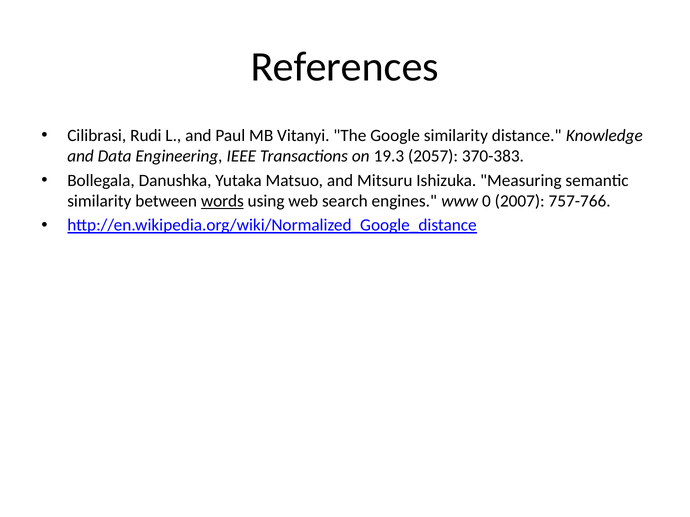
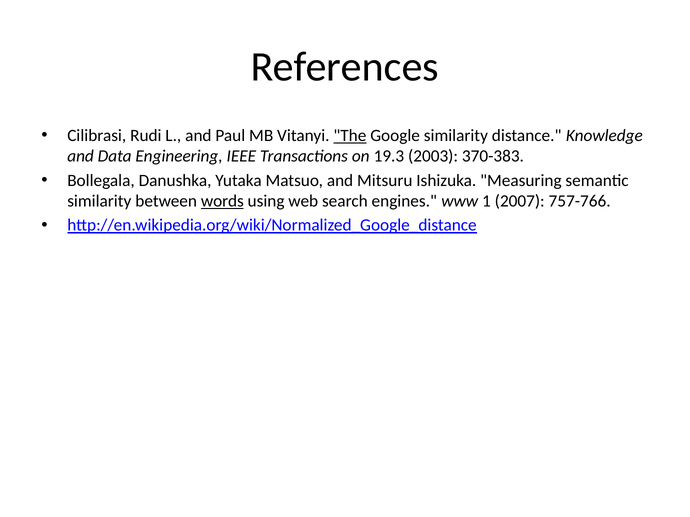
The underline: none -> present
2057: 2057 -> 2003
0: 0 -> 1
